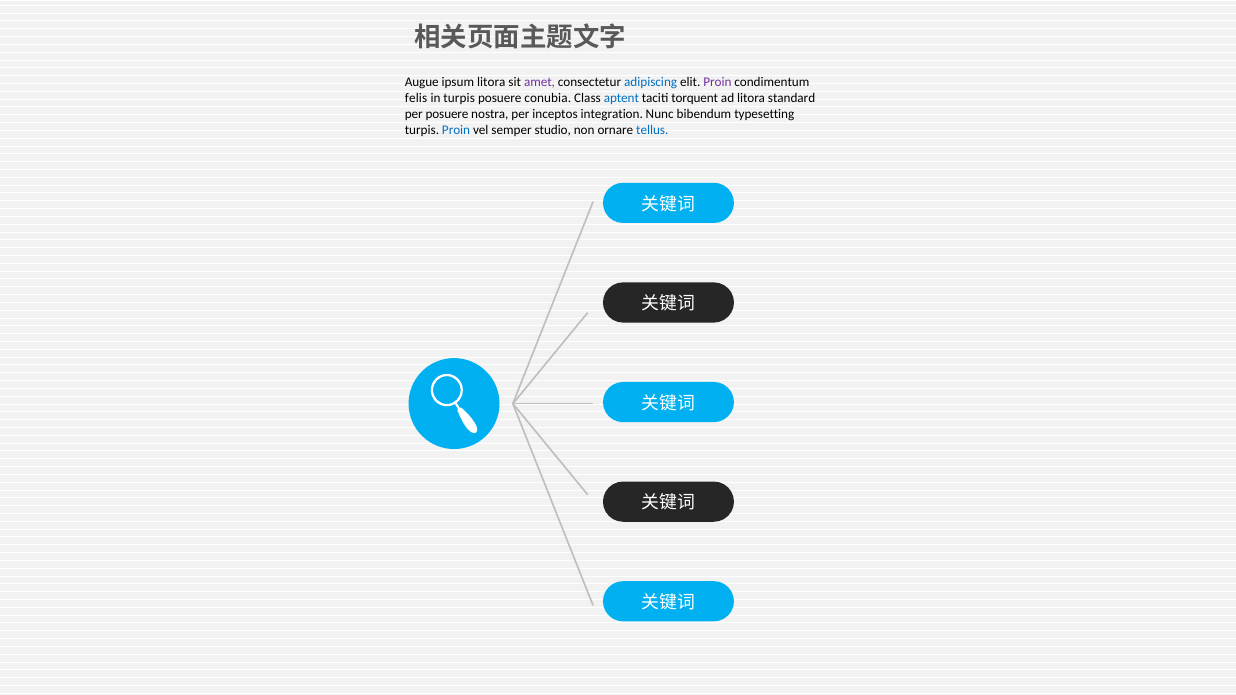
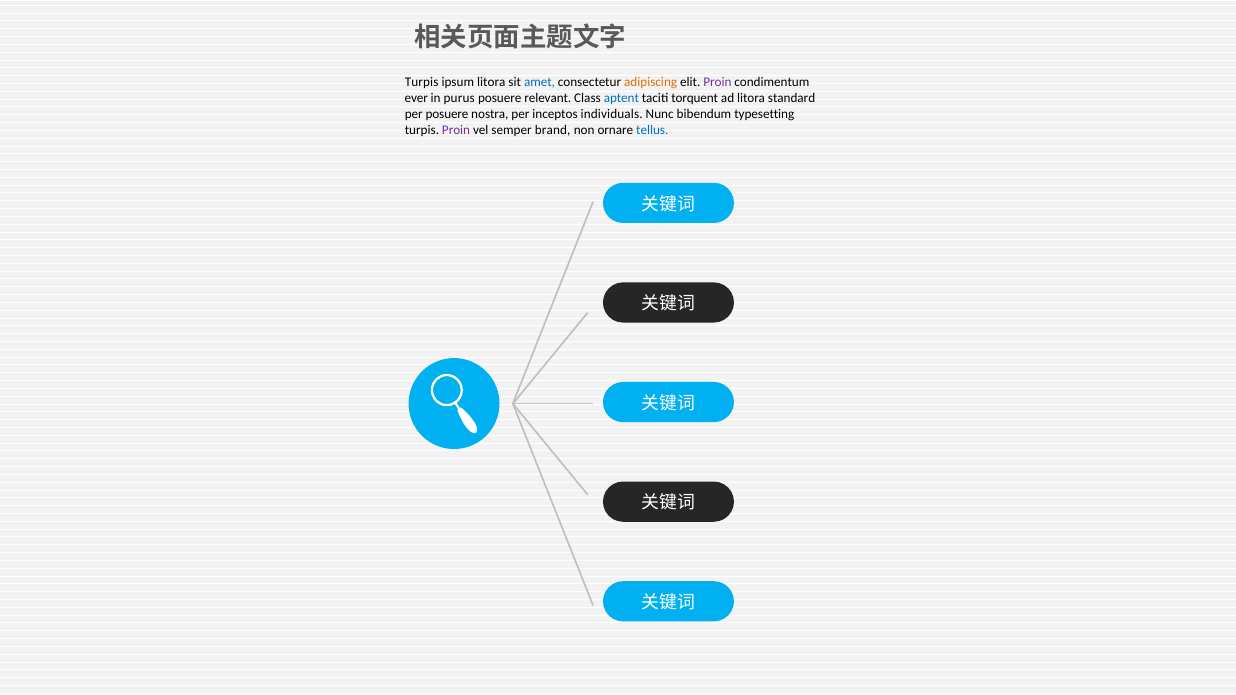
Augue at (422, 82): Augue -> Turpis
amet colour: purple -> blue
adipiscing colour: blue -> orange
felis: felis -> ever
in turpis: turpis -> purus
conubia: conubia -> relevant
integration: integration -> individuals
Proin at (456, 130) colour: blue -> purple
studio: studio -> brand
